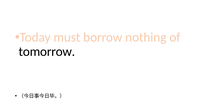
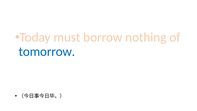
tomorrow colour: black -> blue
